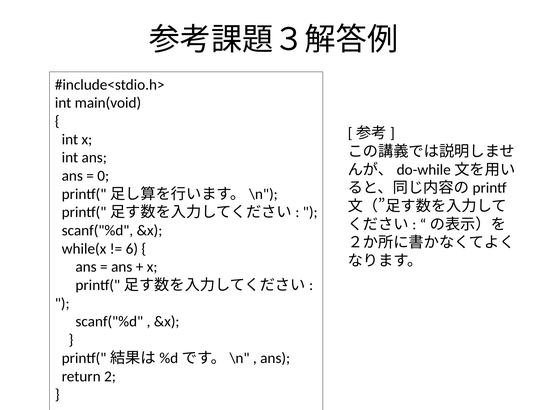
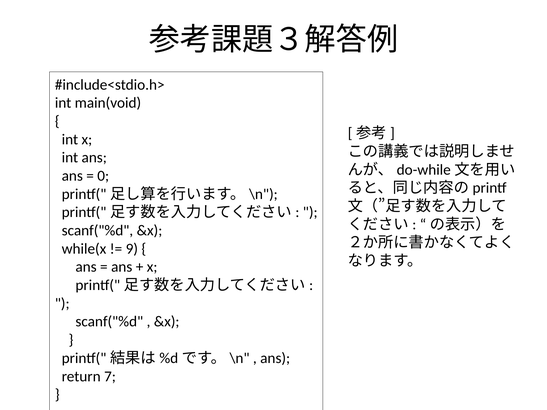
6: 6 -> 9
2: 2 -> 7
